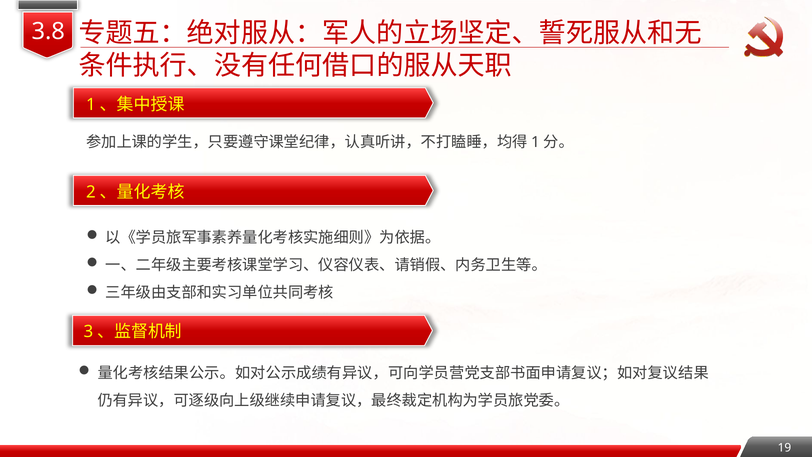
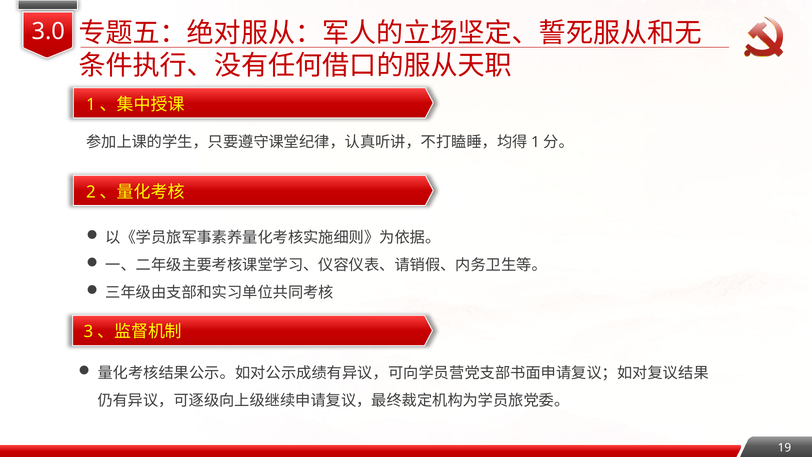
3.8: 3.8 -> 3.0
